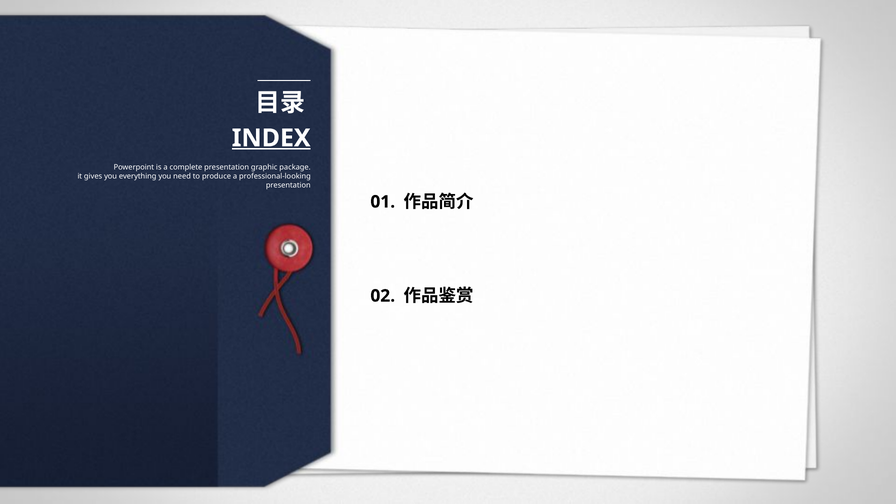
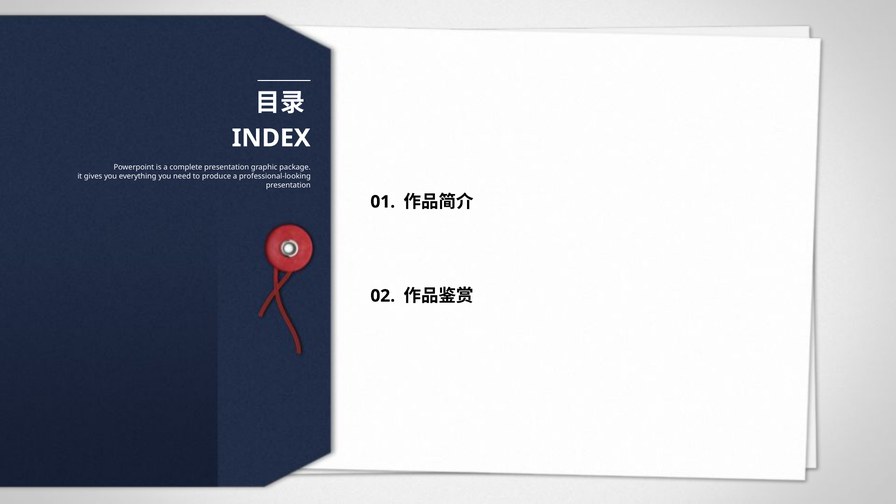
INDEX underline: present -> none
